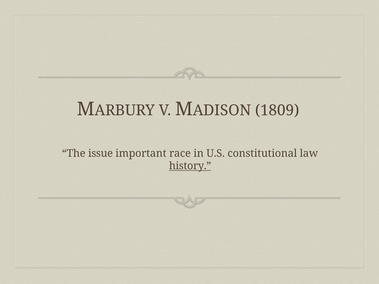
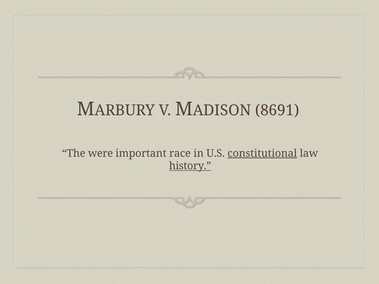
1809: 1809 -> 8691
issue: issue -> were
constitutional underline: none -> present
